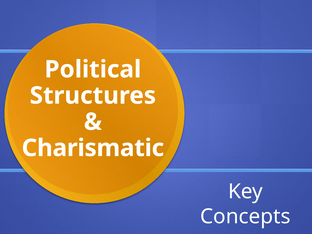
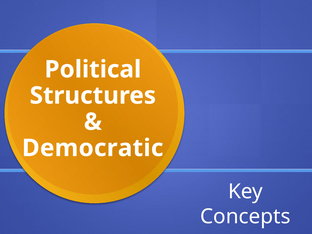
Charismatic: Charismatic -> Democratic
